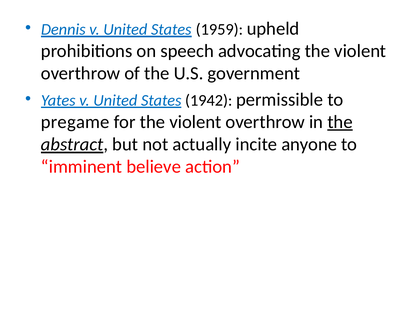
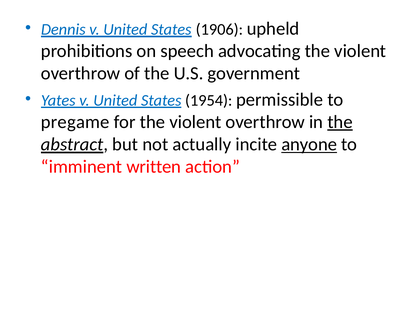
1959: 1959 -> 1906
1942: 1942 -> 1954
anyone underline: none -> present
believe: believe -> written
